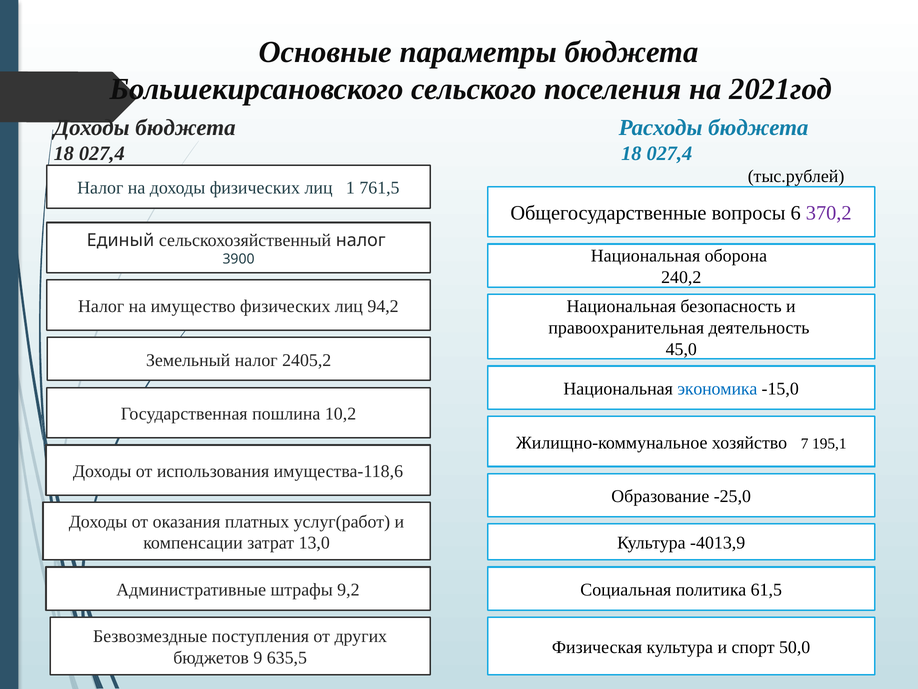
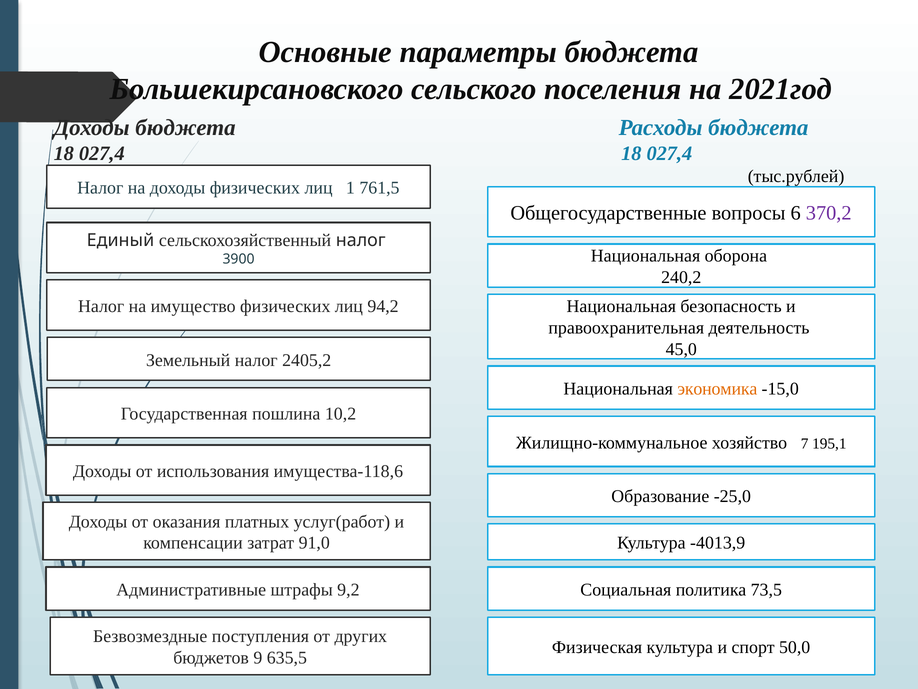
экономика colour: blue -> orange
13,0: 13,0 -> 91,0
61,5: 61,5 -> 73,5
